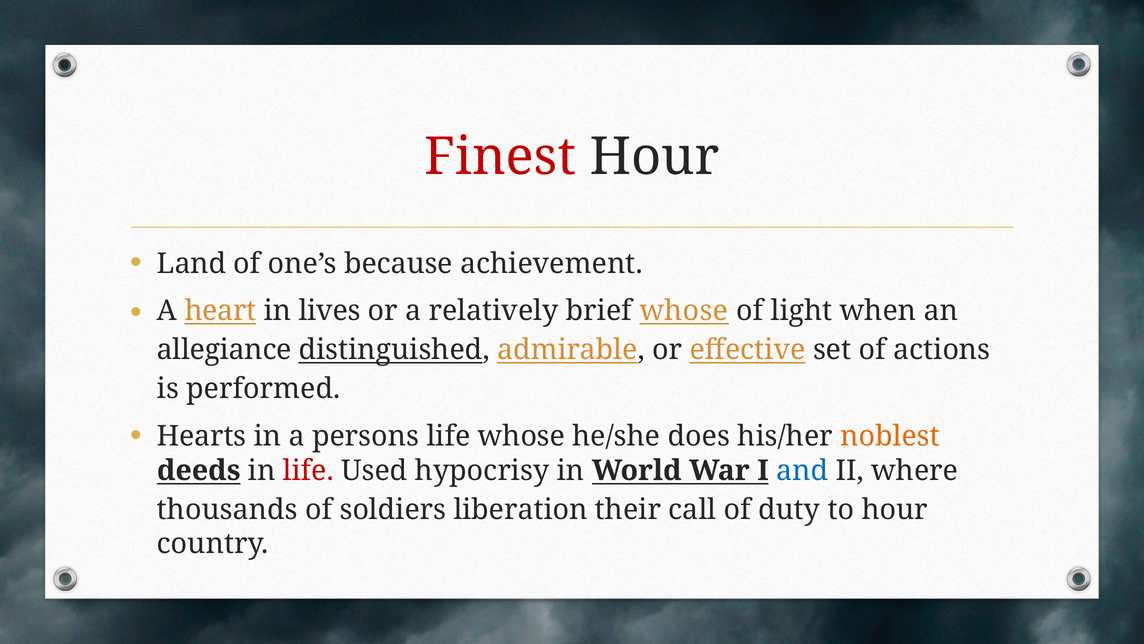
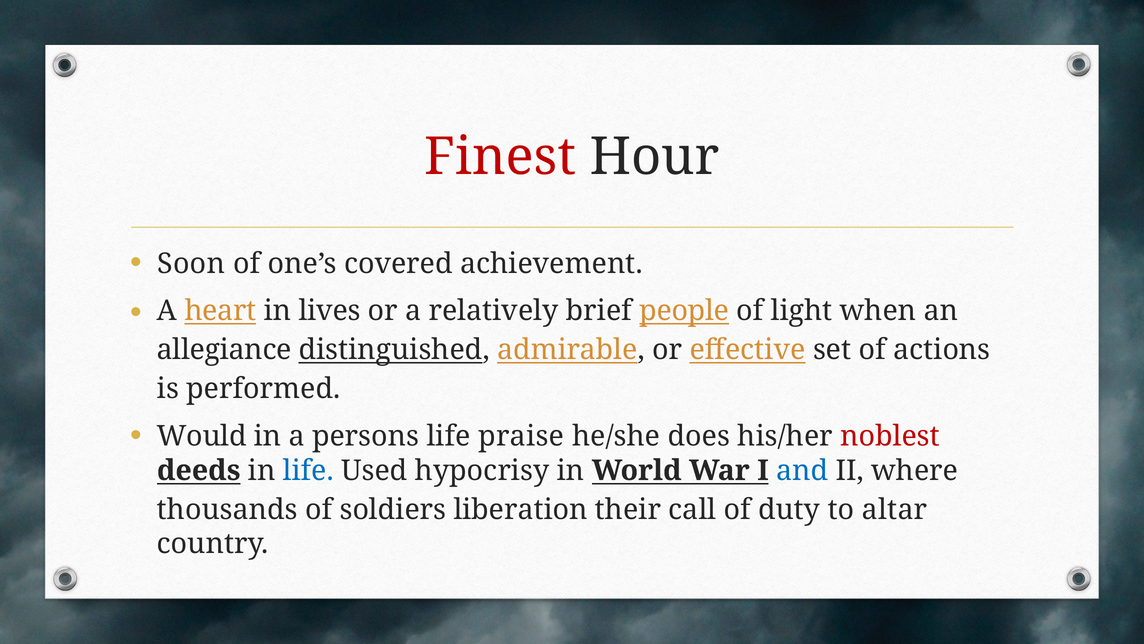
Land: Land -> Soon
because: because -> covered
brief whose: whose -> people
Hearts: Hearts -> Would
life whose: whose -> praise
noblest colour: orange -> red
life at (308, 470) colour: red -> blue
to hour: hour -> altar
